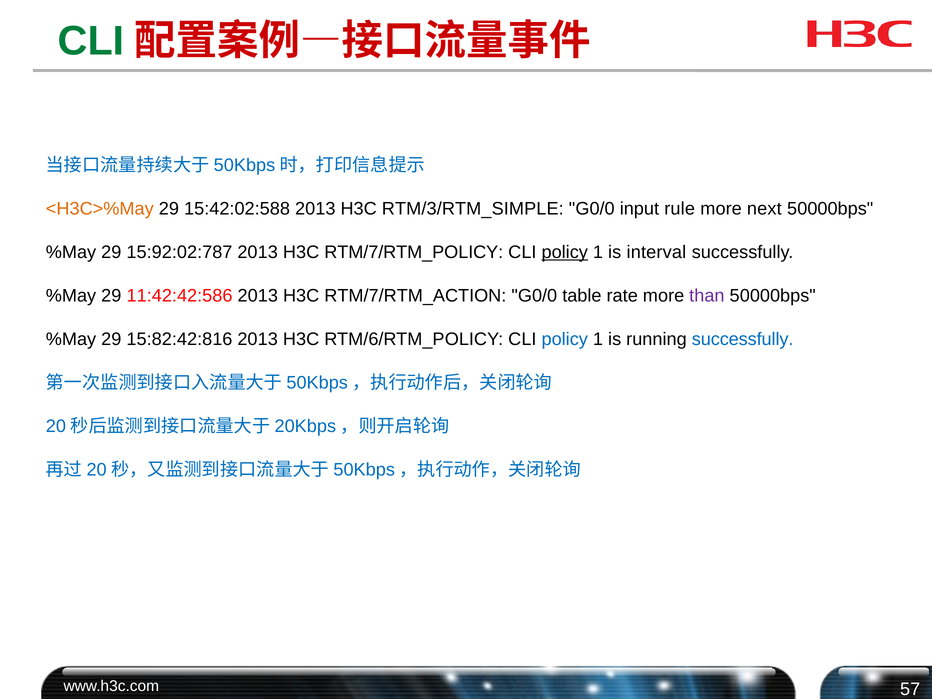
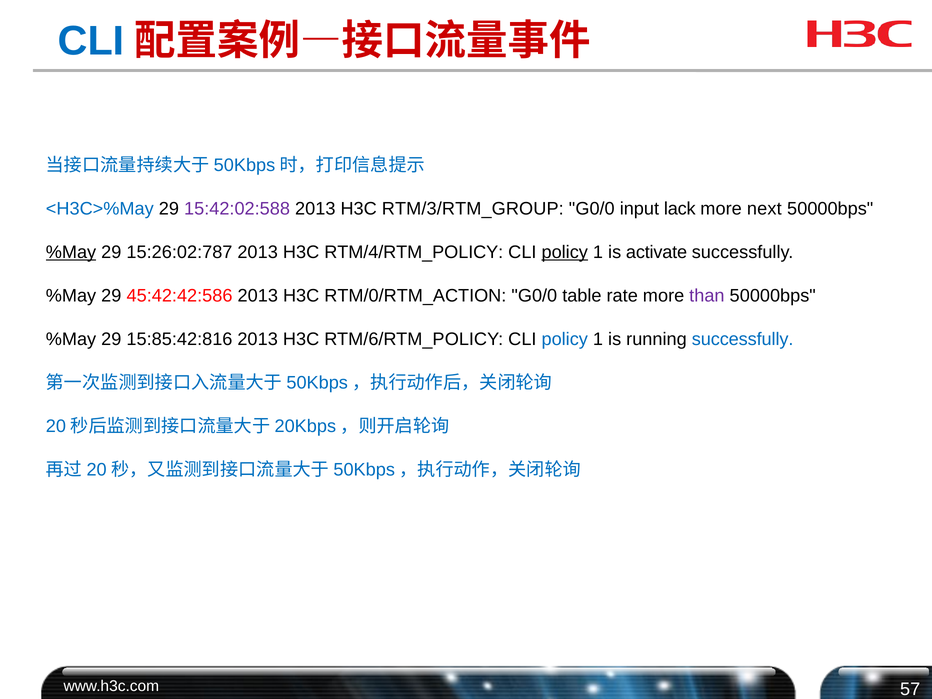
CLI at (91, 41) colour: green -> blue
<H3C>%May colour: orange -> blue
15:42:02:588 colour: black -> purple
RTM/3/RTM_SIMPLE: RTM/3/RTM_SIMPLE -> RTM/3/RTM_GROUP
rule: rule -> lack
%May at (71, 252) underline: none -> present
15:92:02:787: 15:92:02:787 -> 15:26:02:787
RTM/7/RTM_POLICY: RTM/7/RTM_POLICY -> RTM/4/RTM_POLICY
interval: interval -> activate
11:42:42:586: 11:42:42:586 -> 45:42:42:586
RTM/7/RTM_ACTION: RTM/7/RTM_ACTION -> RTM/0/RTM_ACTION
15:82:42:816: 15:82:42:816 -> 15:85:42:816
